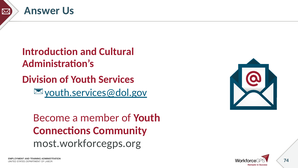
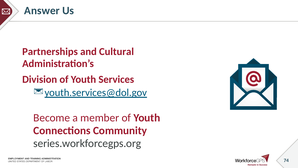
Introduction: Introduction -> Partnerships
most.workforcegps.org: most.workforcegps.org -> series.workforcegps.org
